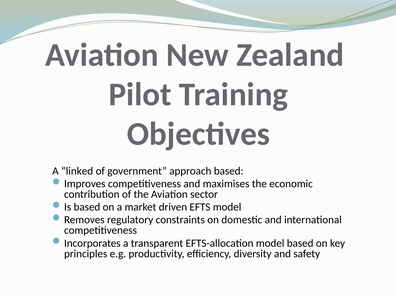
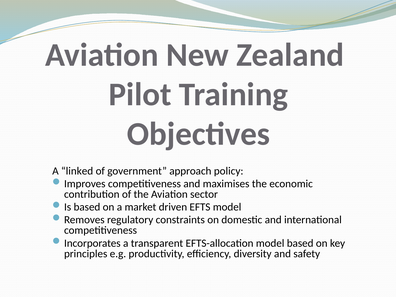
approach based: based -> policy
